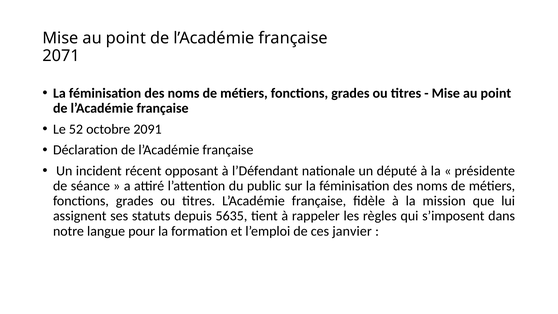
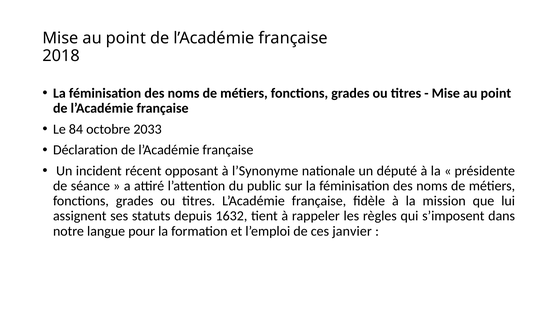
2071: 2071 -> 2018
52: 52 -> 84
2091: 2091 -> 2033
l’Défendant: l’Défendant -> l’Synonyme
5635: 5635 -> 1632
